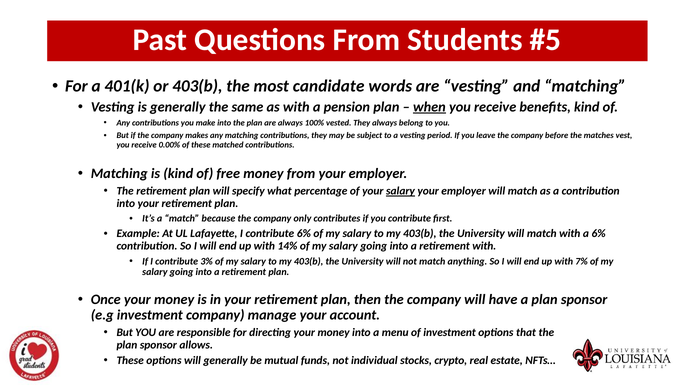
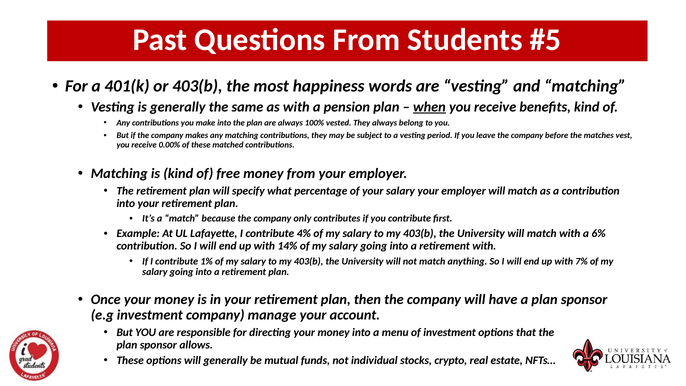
candidate: candidate -> happiness
salary at (400, 191) underline: present -> none
contribute 6%: 6% -> 4%
3%: 3% -> 1%
